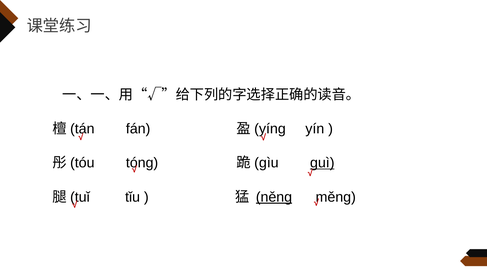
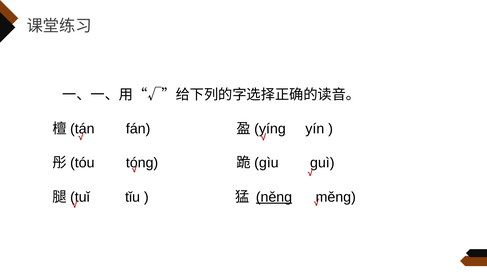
ɡuì underline: present -> none
